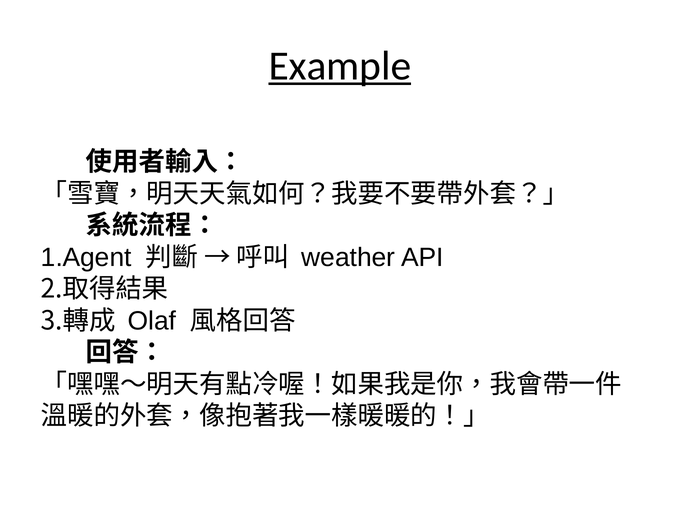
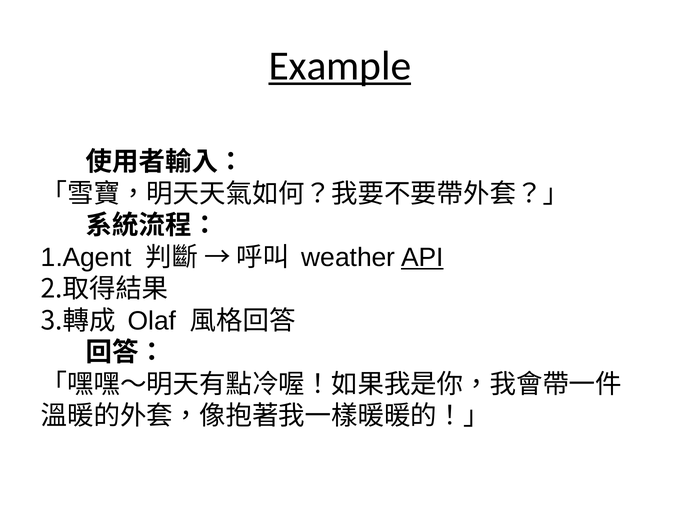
API underline: none -> present
